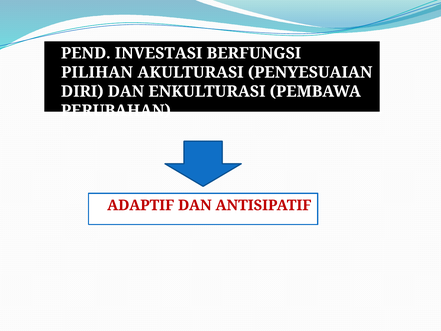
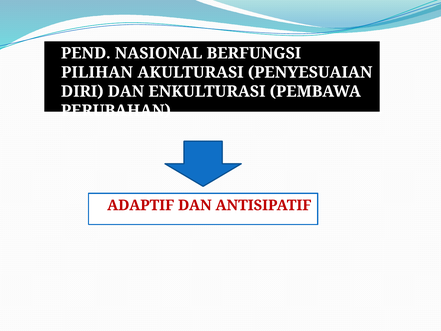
INVESTASI: INVESTASI -> NASIONAL
